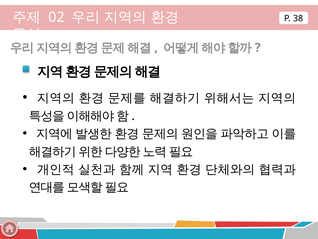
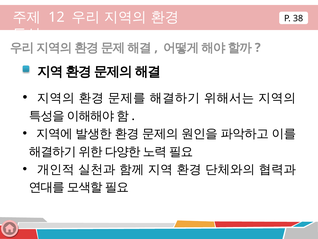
02: 02 -> 12
